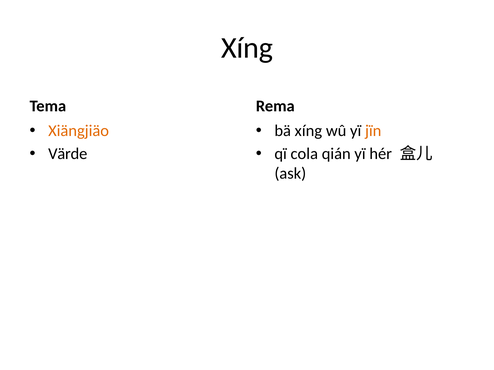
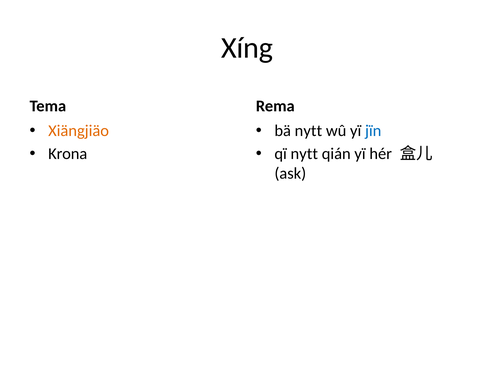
bä xíng: xíng -> nytt
jïn colour: orange -> blue
Värde: Värde -> Krona
qï cola: cola -> nytt
